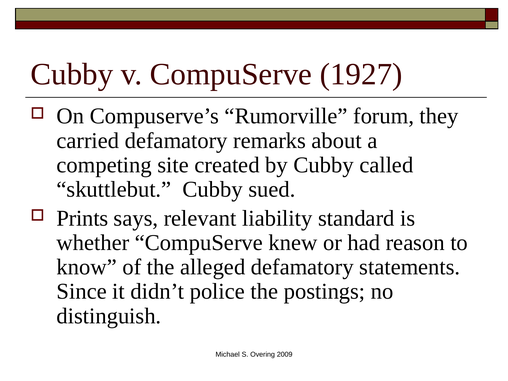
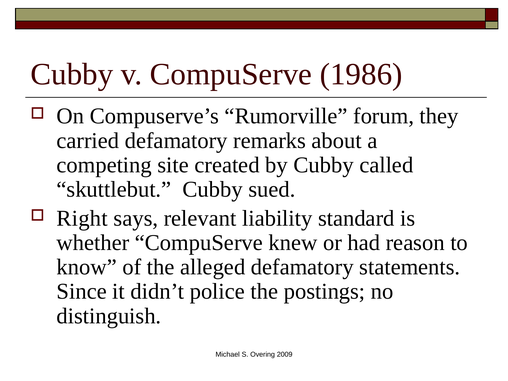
1927: 1927 -> 1986
Prints: Prints -> Right
